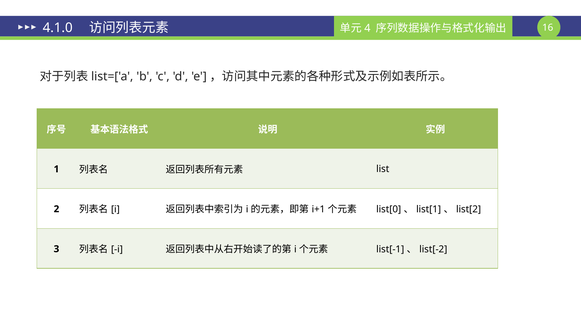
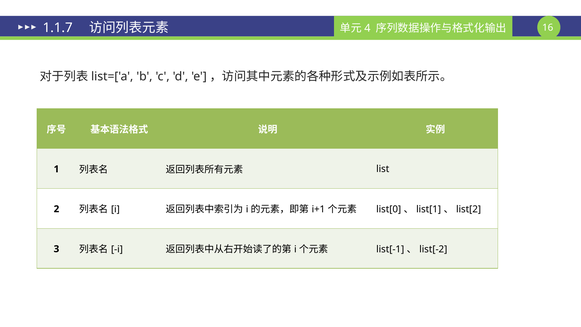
4.1.0: 4.1.0 -> 1.1.7
